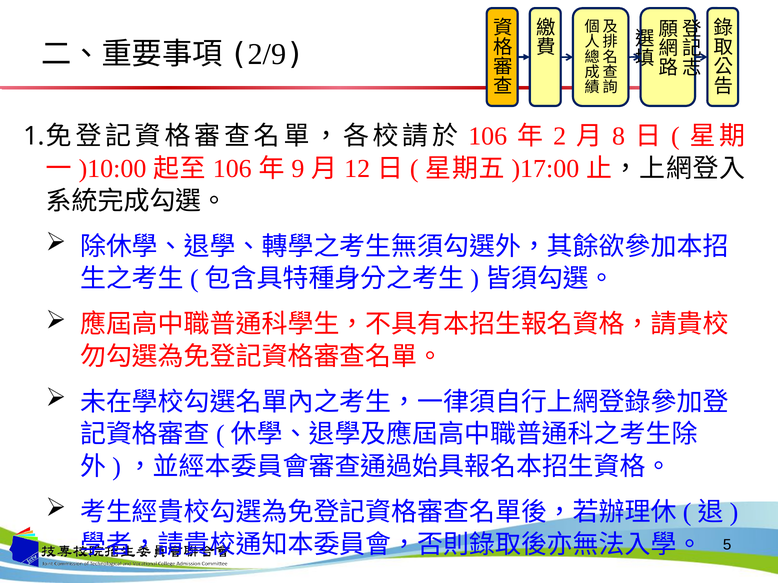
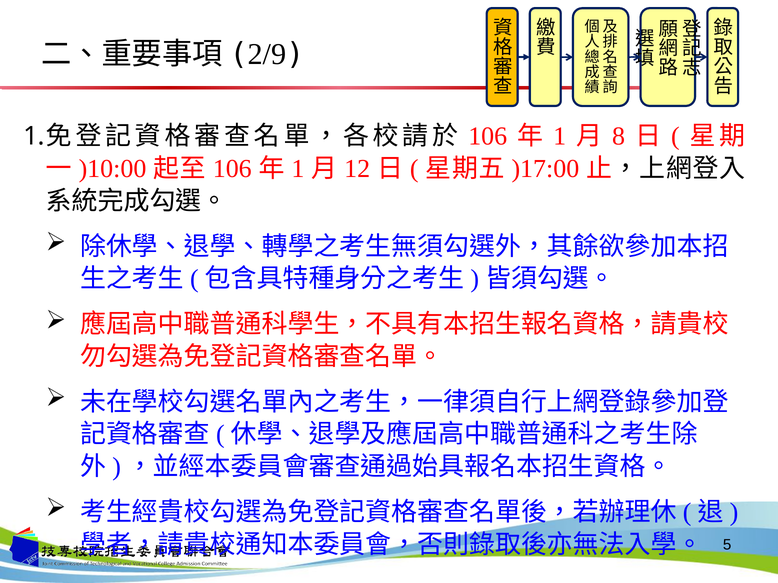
2 at (560, 137): 2 -> 1
9 at (298, 169): 9 -> 1
